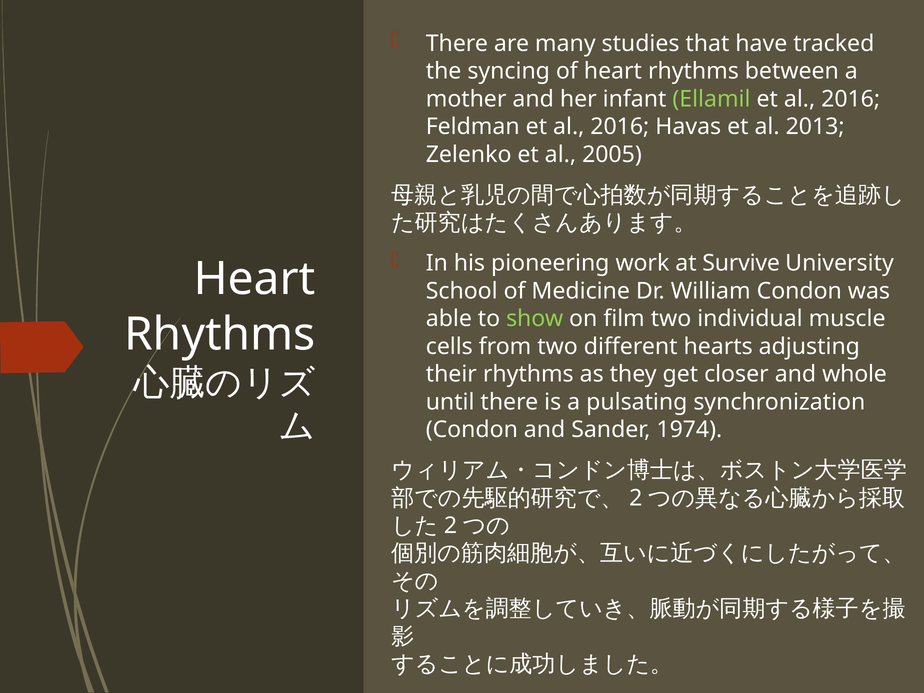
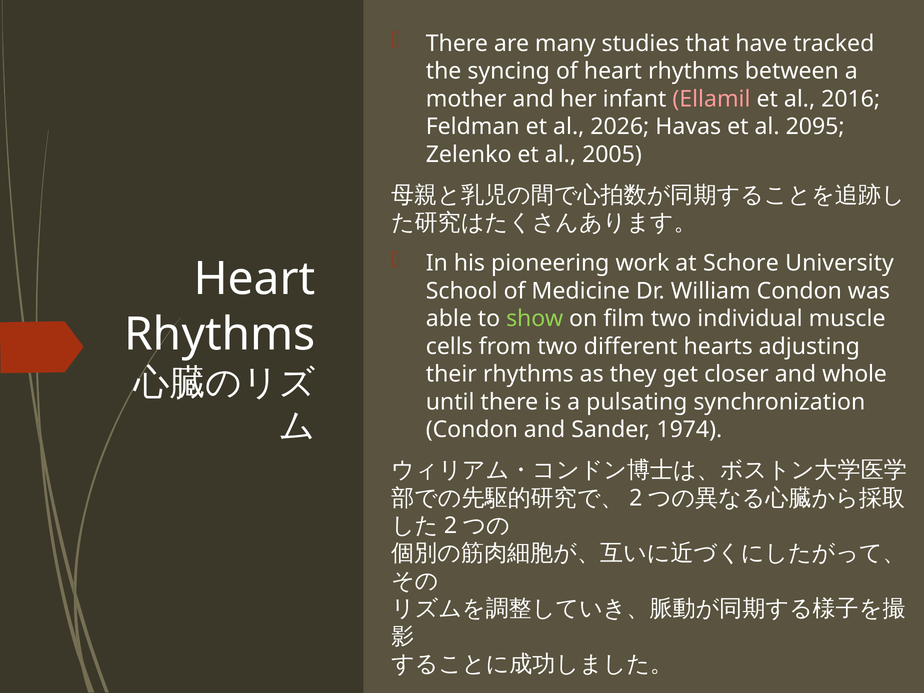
Ellamil colour: light green -> pink
Feldman et al 2016: 2016 -> 2026
2013: 2013 -> 2095
Survive: Survive -> Schore
